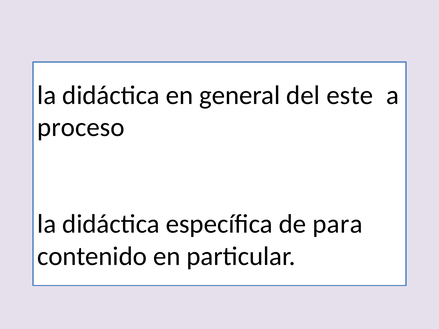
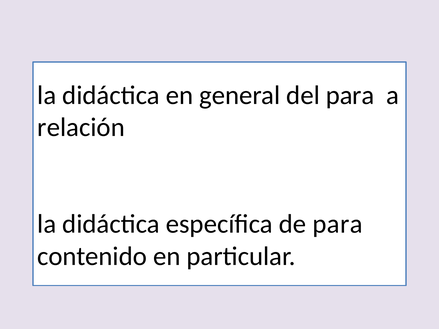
del este: este -> para
proceso: proceso -> relación
